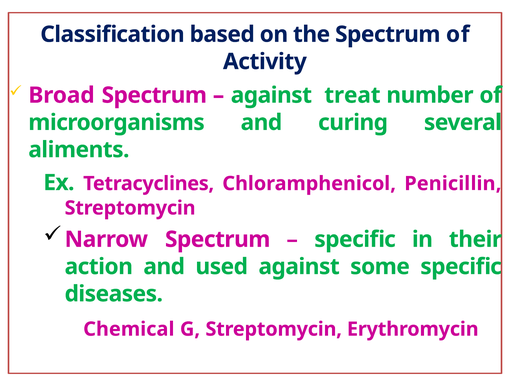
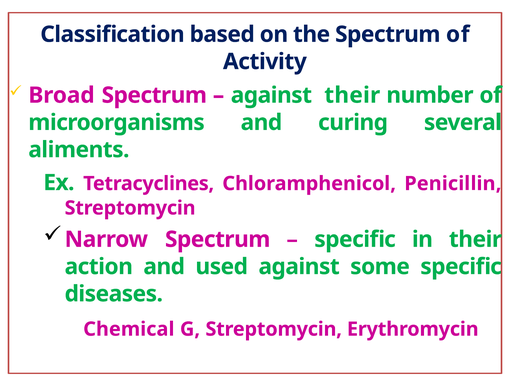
against treat: treat -> their
